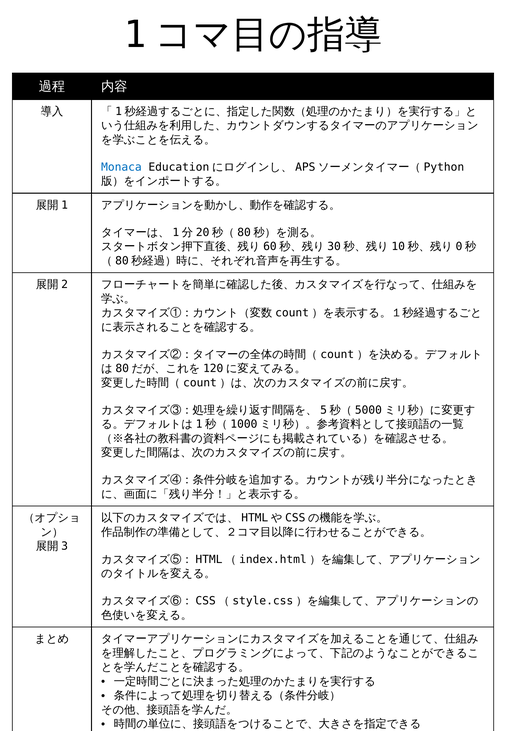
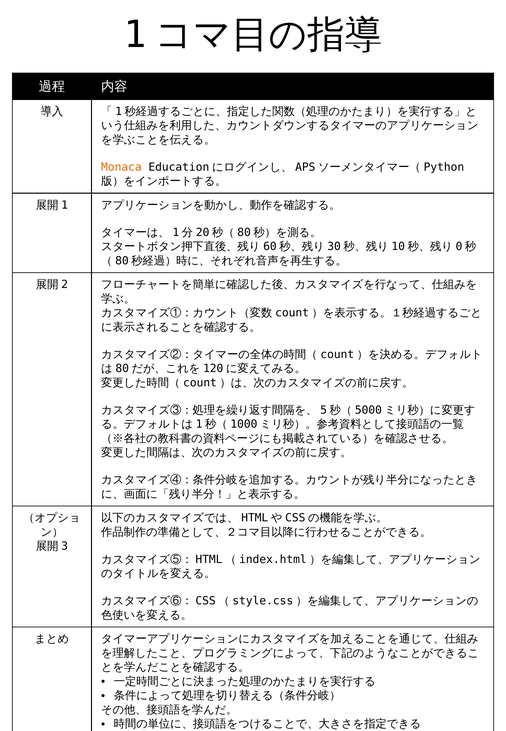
Monaca colour: blue -> orange
